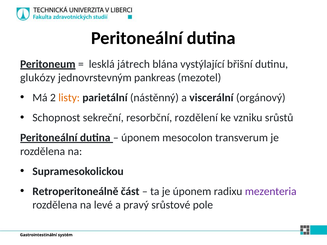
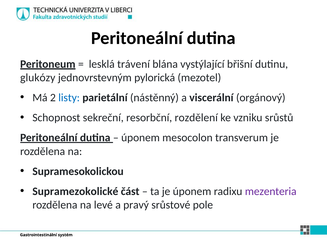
játrech: játrech -> trávení
pankreas: pankreas -> pylorická
listy colour: orange -> blue
Retroperitoneálně: Retroperitoneálně -> Supramezokolické
